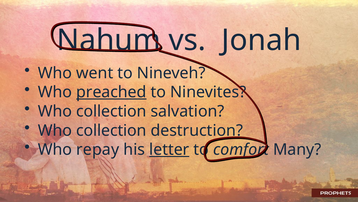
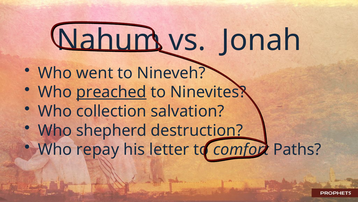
collection at (111, 130): collection -> shepherd
letter underline: present -> none
Many: Many -> Paths
